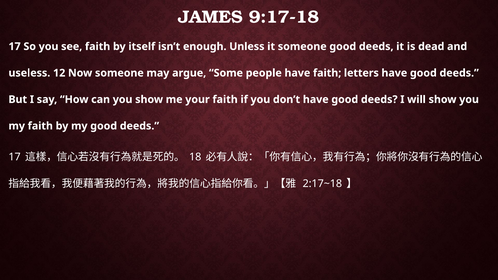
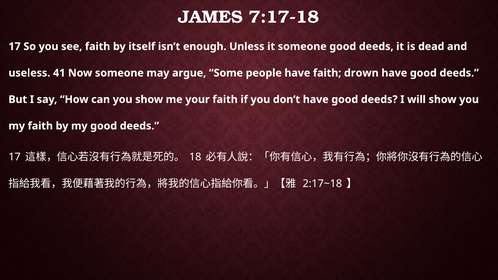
9:17-18: 9:17-18 -> 7:17-18
12: 12 -> 41
letters: letters -> drown
